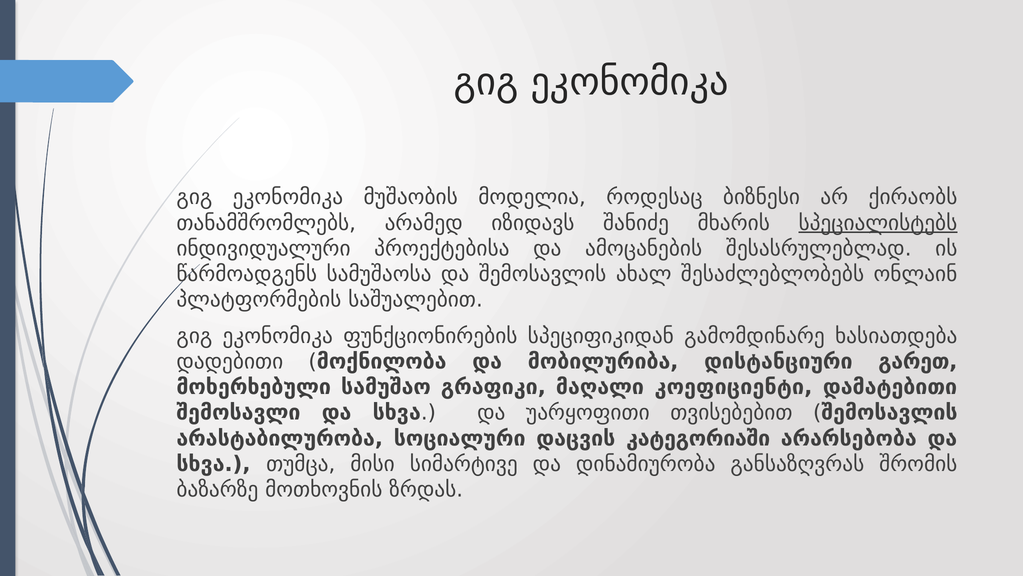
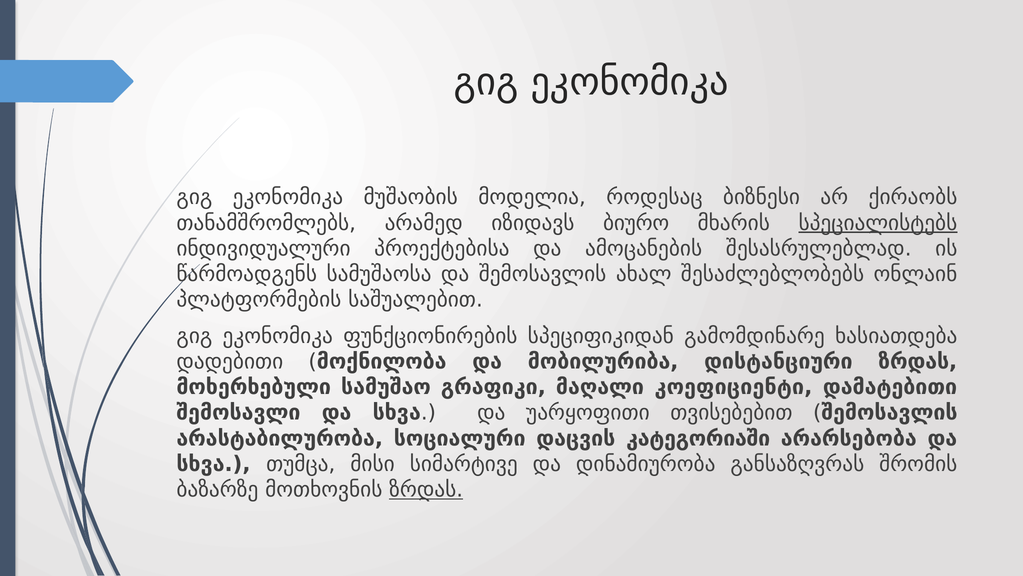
შანიძე: შანიძე -> ბიურო
დისტანციური გარეთ: გარეთ -> ზრდას
ზრდას at (426, 489) underline: none -> present
